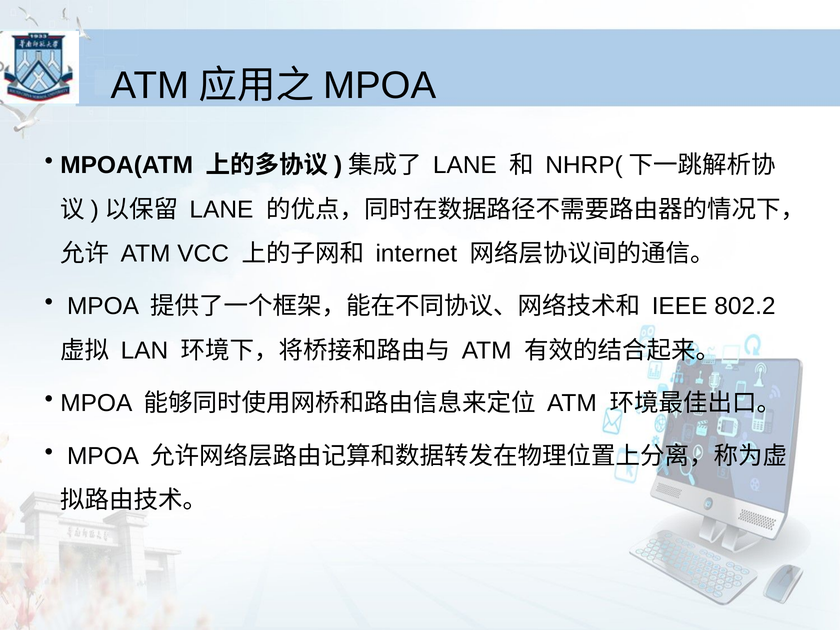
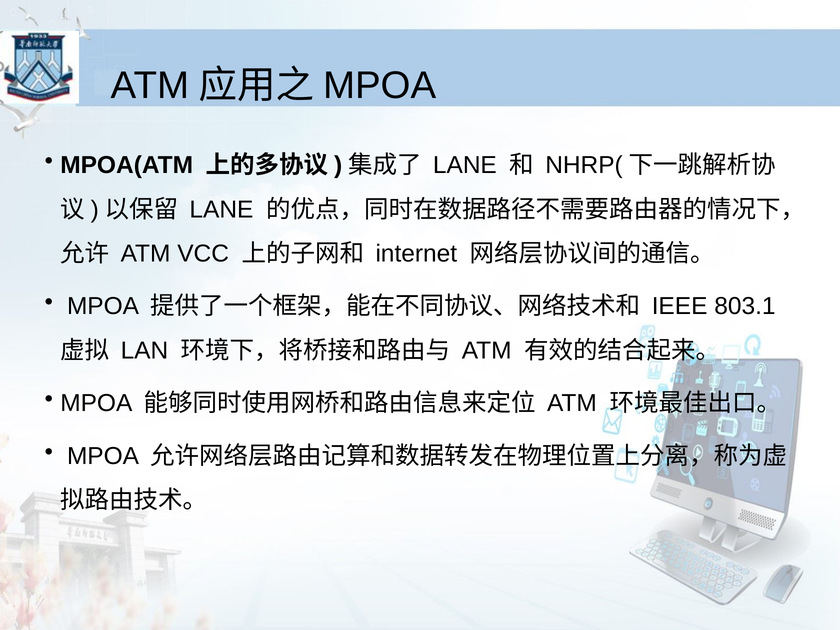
802.2: 802.2 -> 803.1
